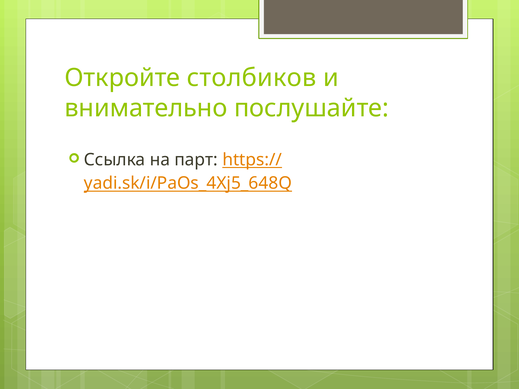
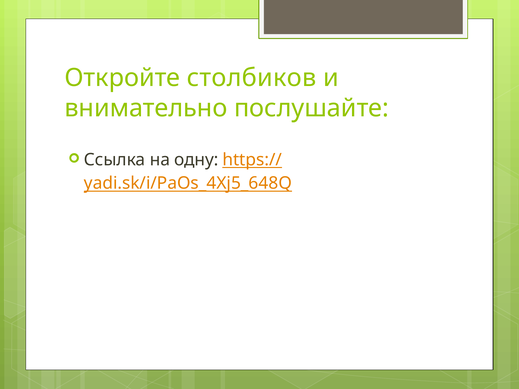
парт: парт -> одну
